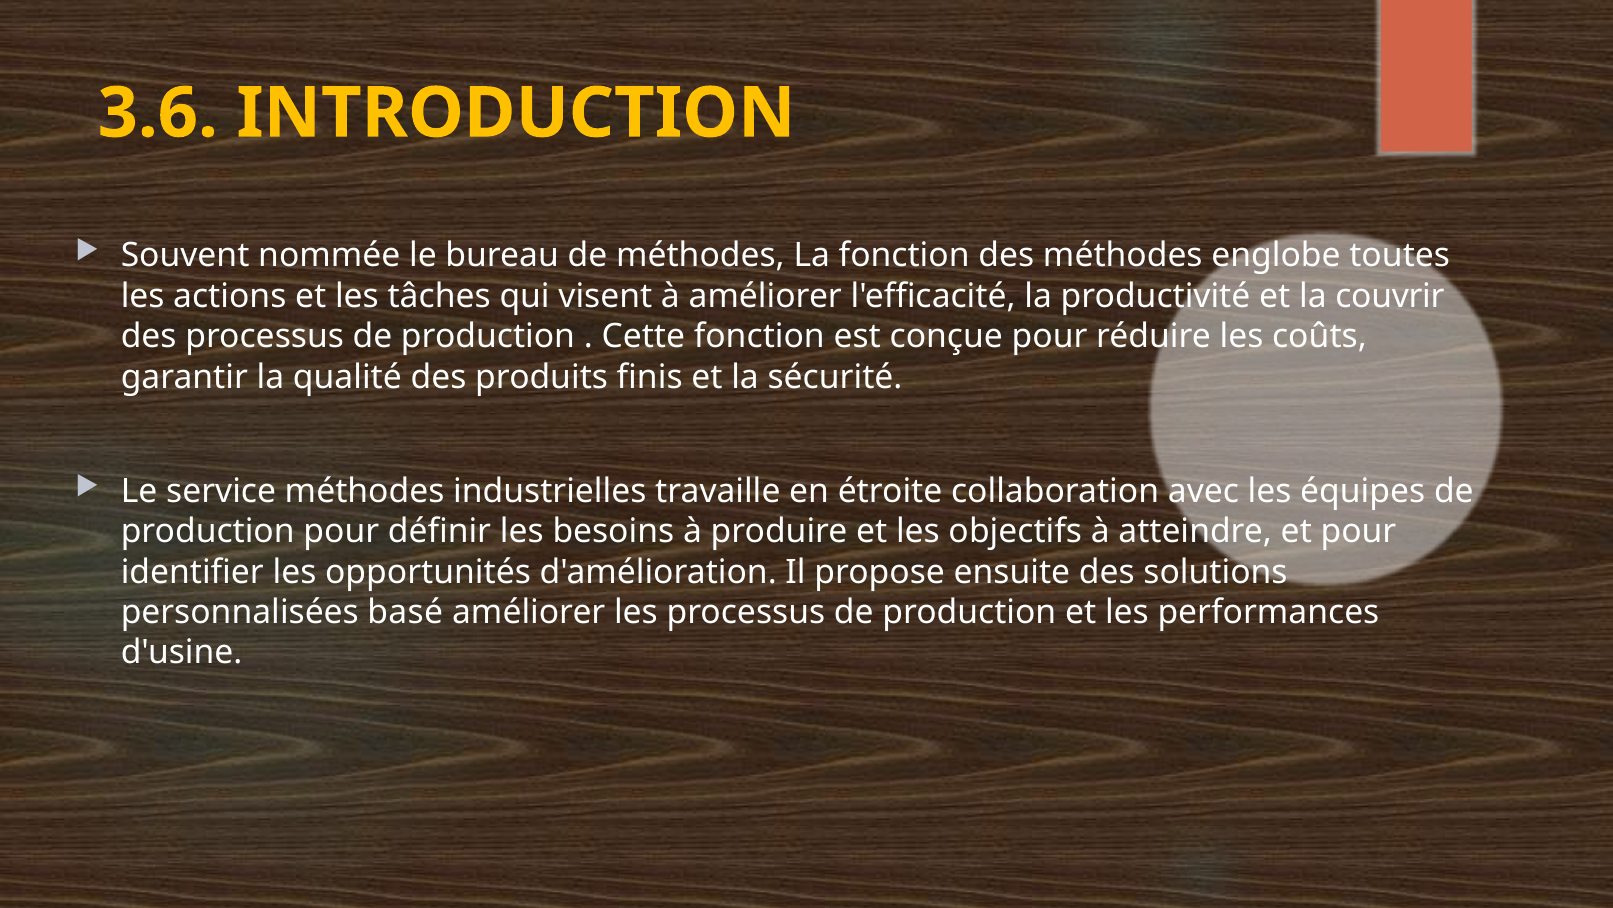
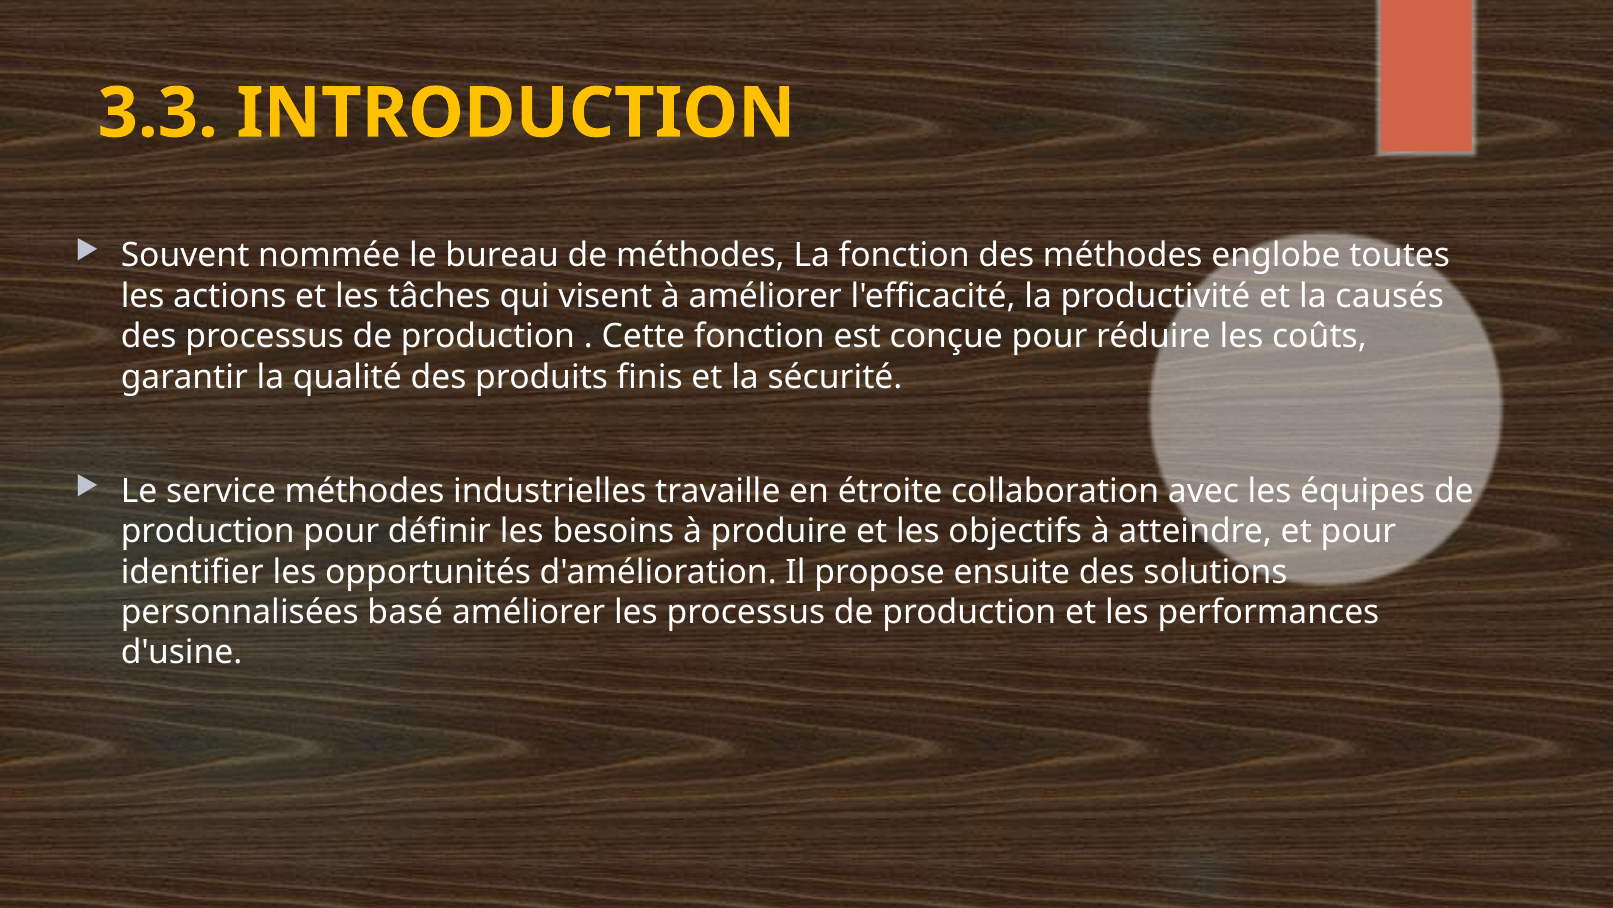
3.6: 3.6 -> 3.3
couvrir: couvrir -> causés
